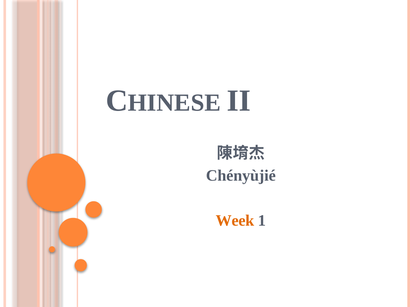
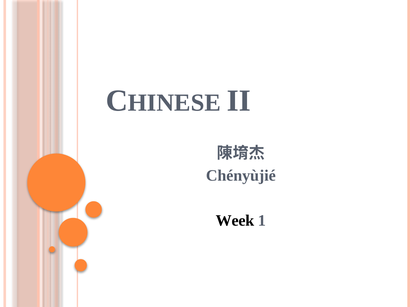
Week colour: orange -> black
